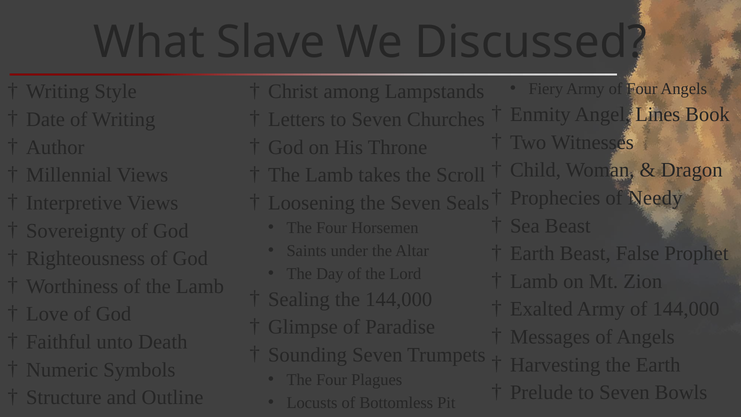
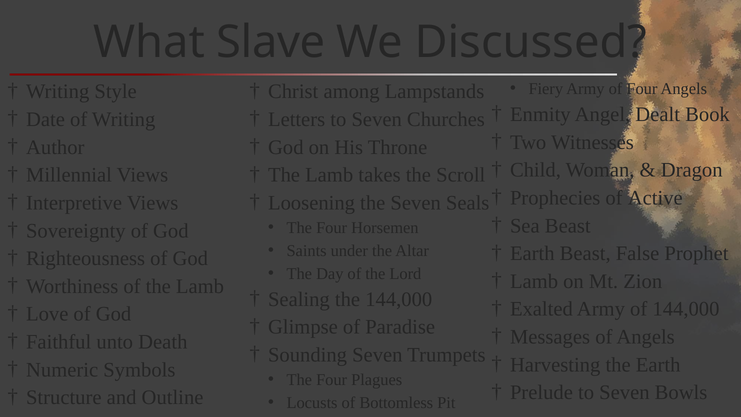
Lines: Lines -> Dealt
Needy: Needy -> Active
